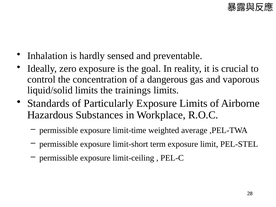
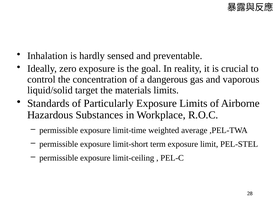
liquid/solid limits: limits -> target
trainings: trainings -> materials
